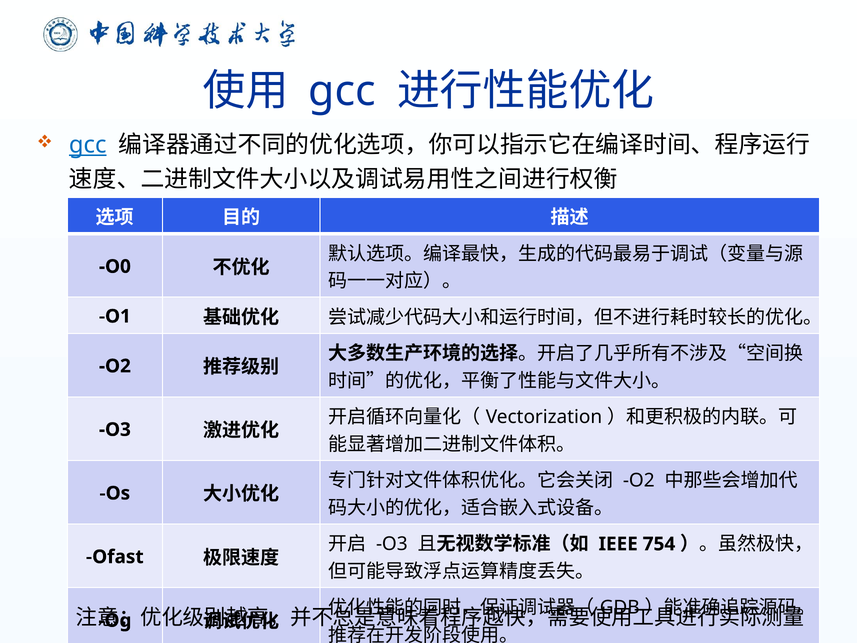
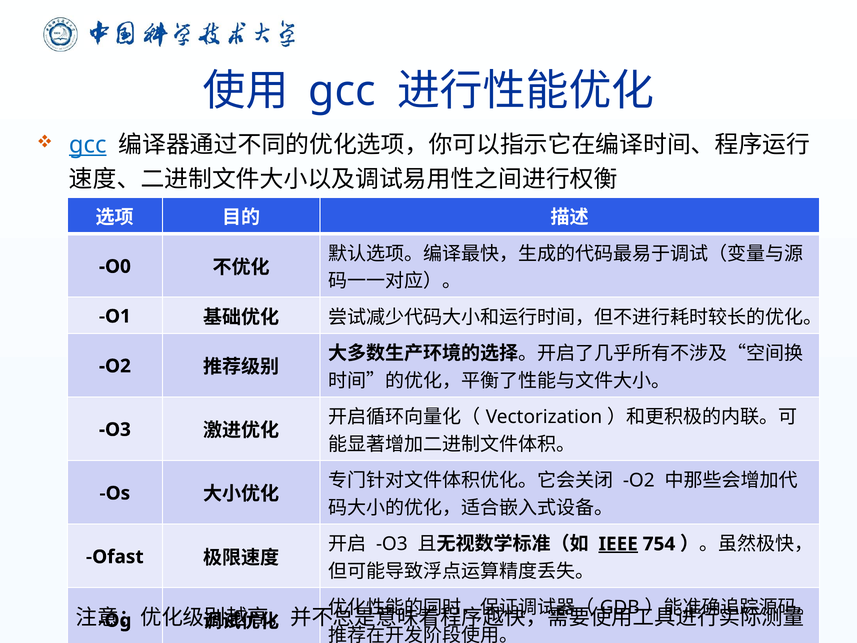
IEEE underline: none -> present
